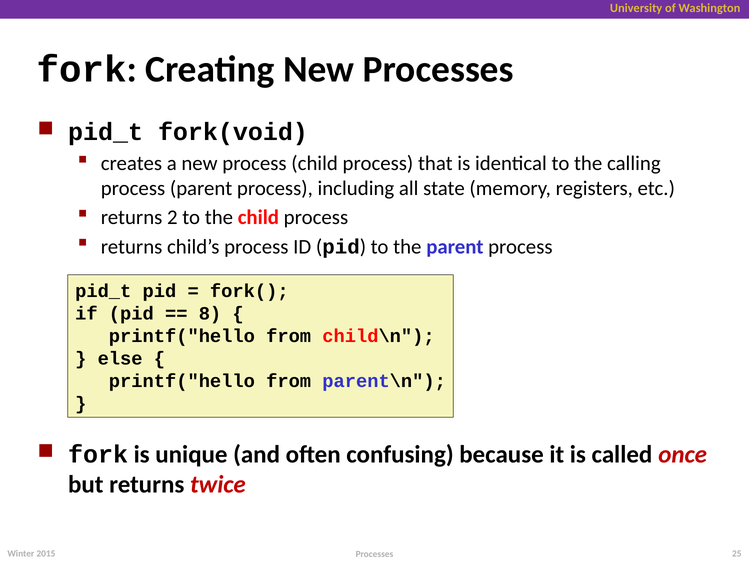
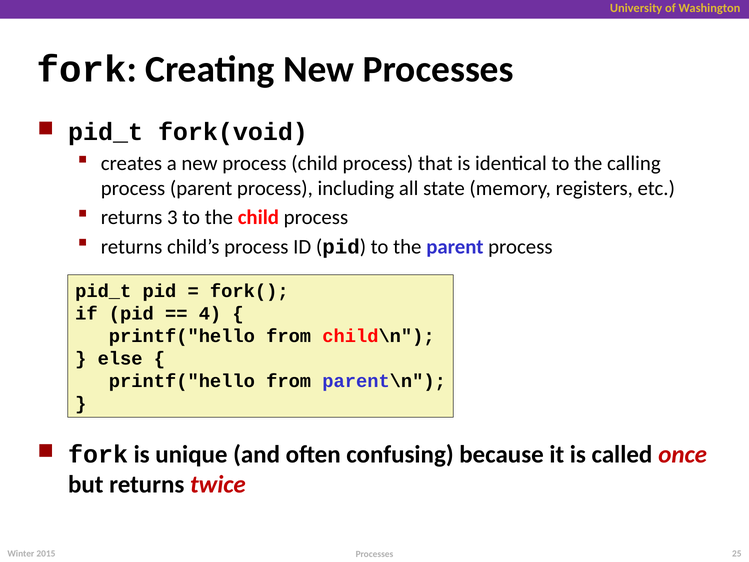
2: 2 -> 3
8: 8 -> 4
